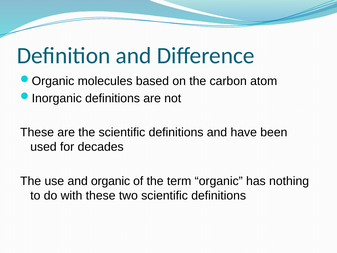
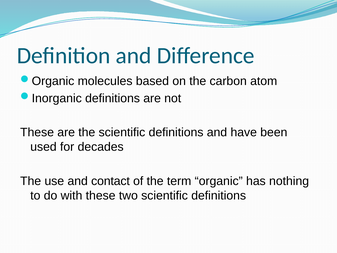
and organic: organic -> contact
